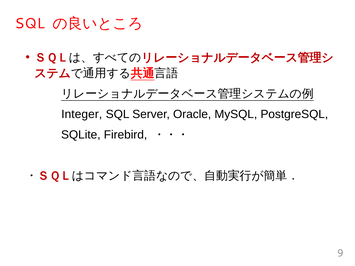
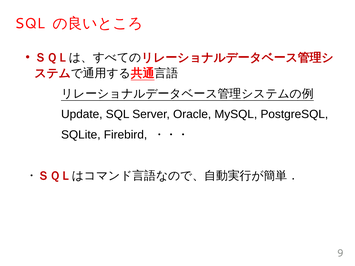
Integer: Integer -> Update
